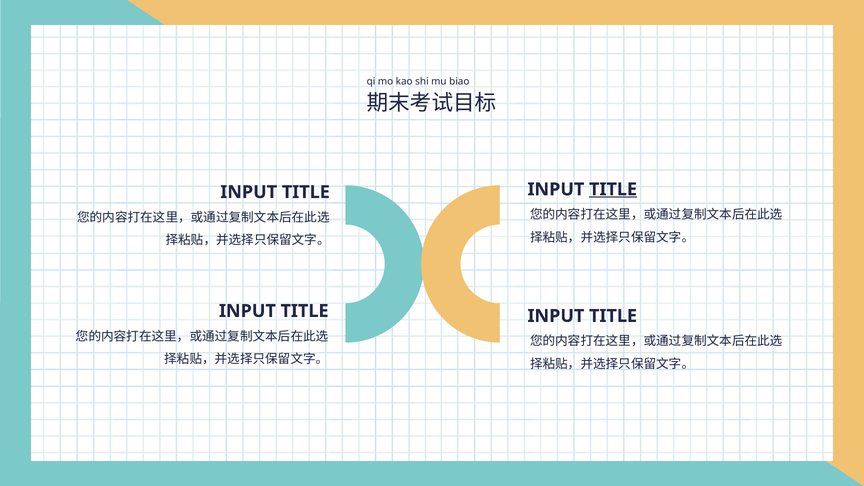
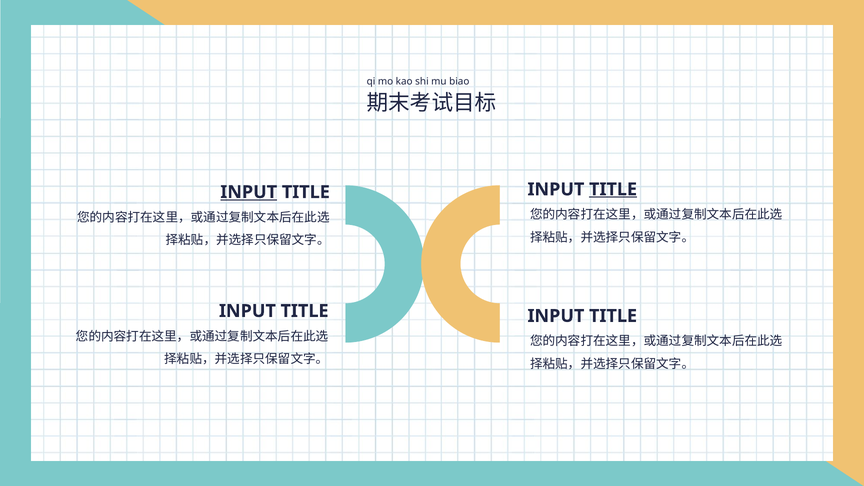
INPUT at (249, 192) underline: none -> present
